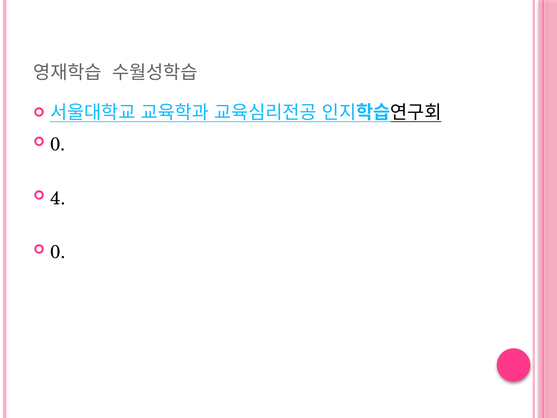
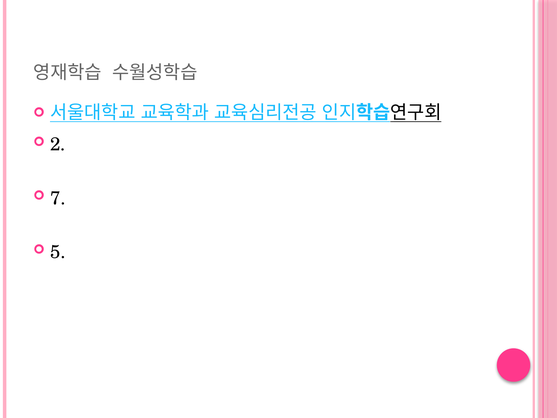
0 at (58, 144): 0 -> 2
4: 4 -> 7
0 at (58, 252): 0 -> 5
